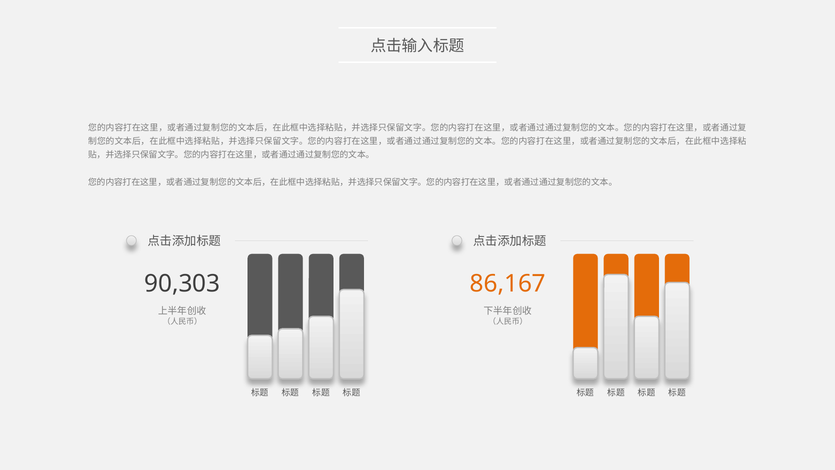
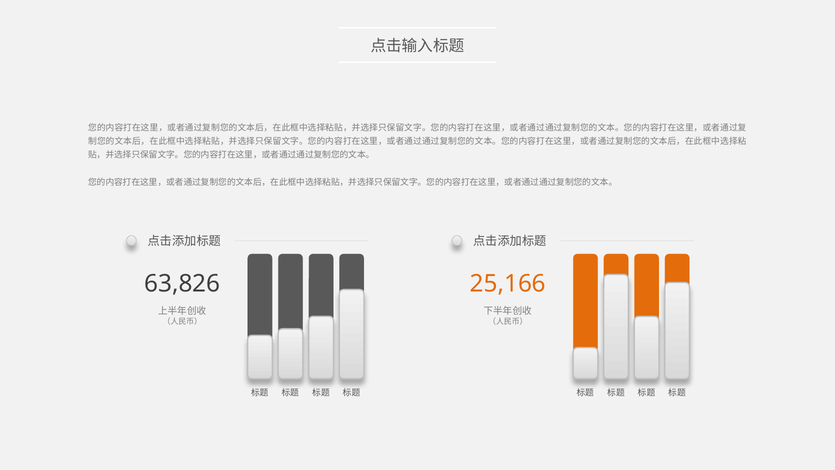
90,303: 90,303 -> 63,826
86,167: 86,167 -> 25,166
